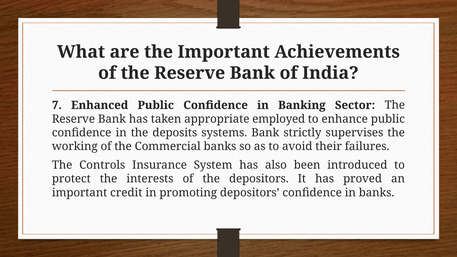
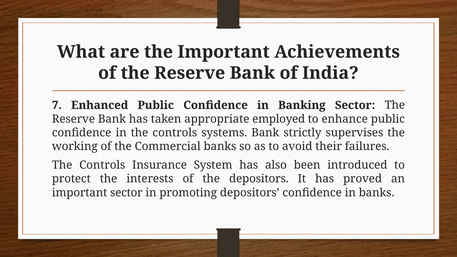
in the deposits: deposits -> controls
important credit: credit -> sector
